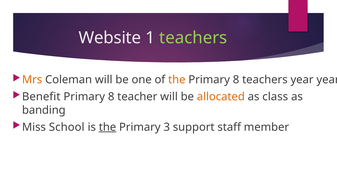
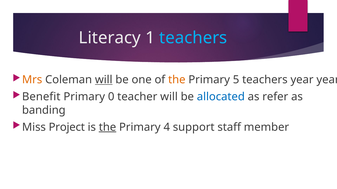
Website: Website -> Literacy
teachers at (193, 38) colour: light green -> light blue
will at (104, 80) underline: none -> present
8 at (236, 80): 8 -> 5
8 at (111, 97): 8 -> 0
allocated colour: orange -> blue
class: class -> refer
School: School -> Project
3: 3 -> 4
